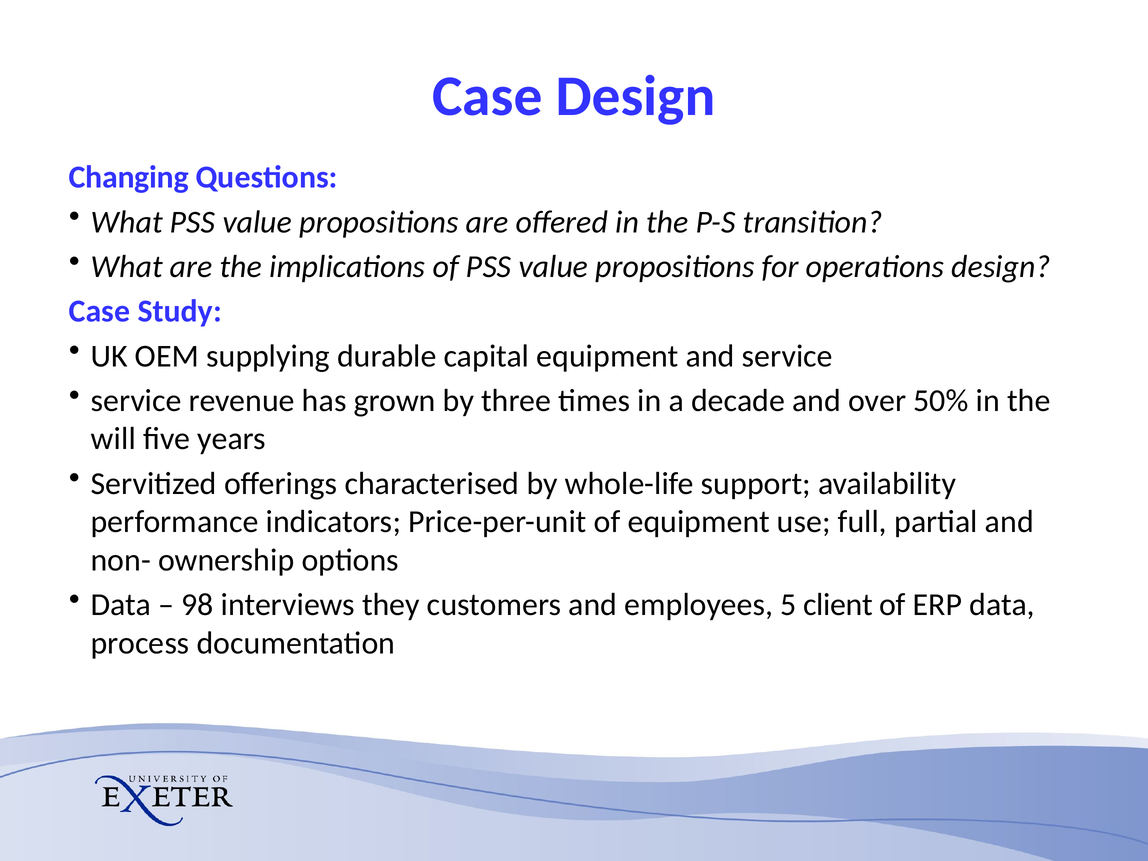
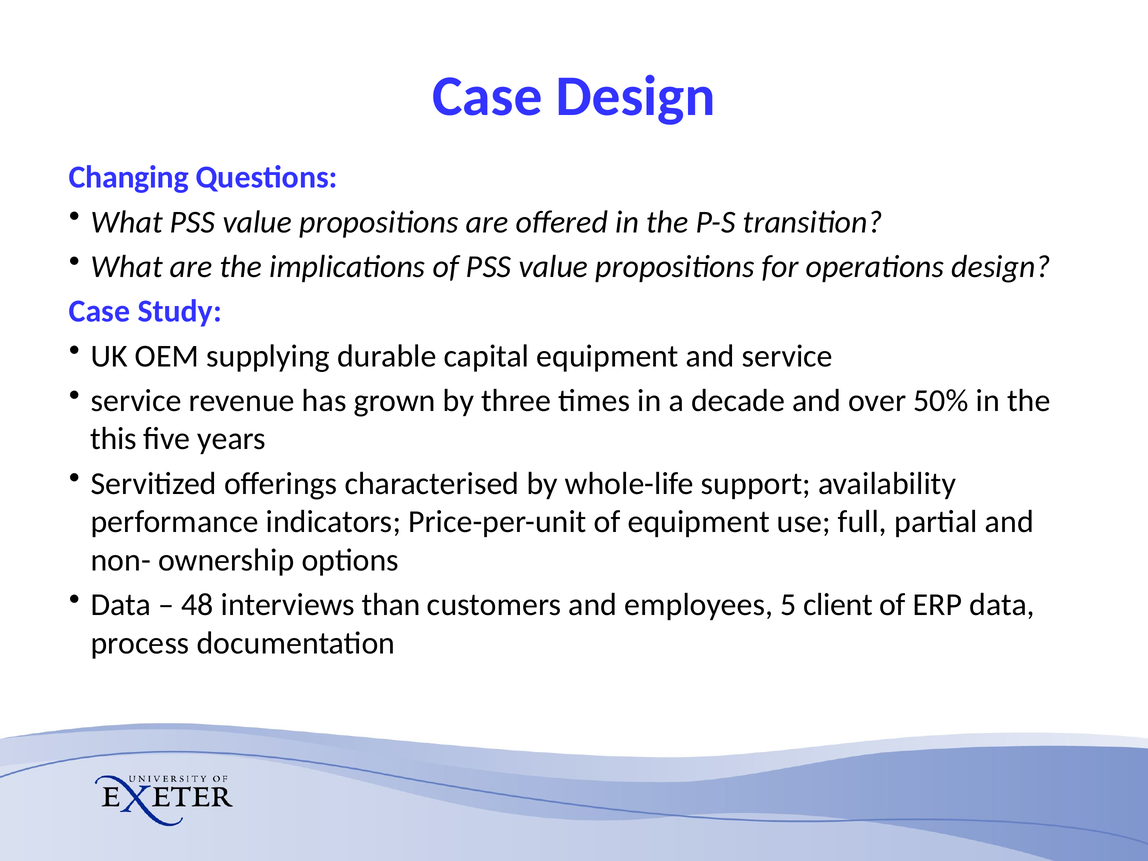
will: will -> this
98: 98 -> 48
they: they -> than
